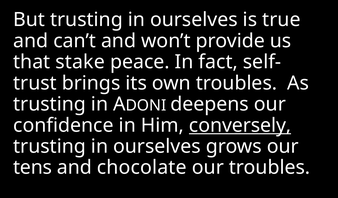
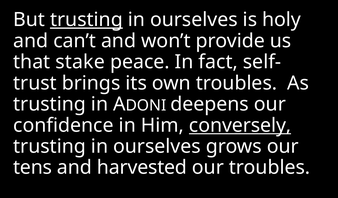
trusting at (86, 20) underline: none -> present
true: true -> holy
chocolate: chocolate -> harvested
